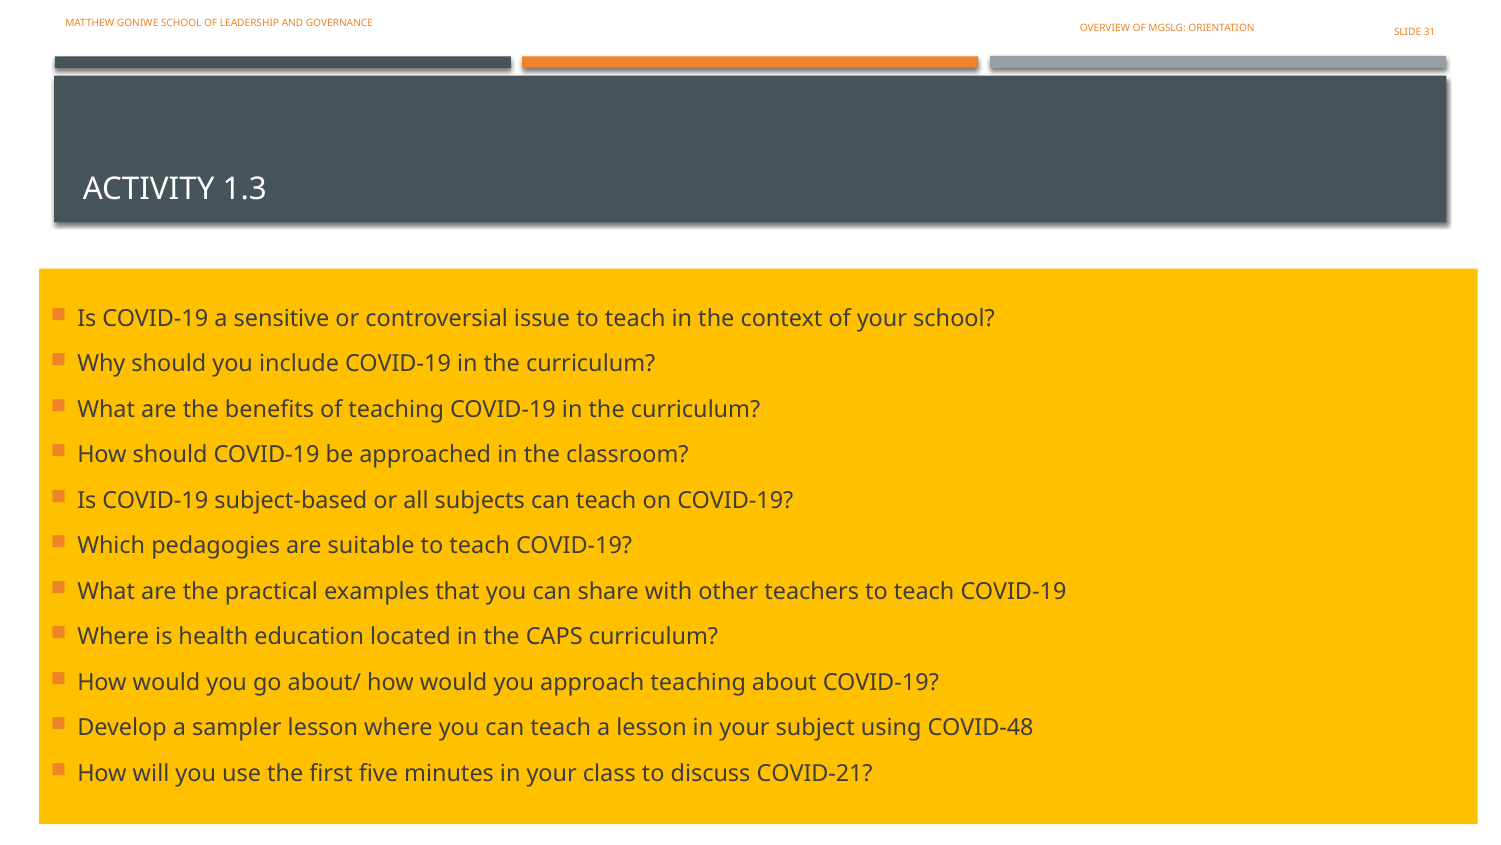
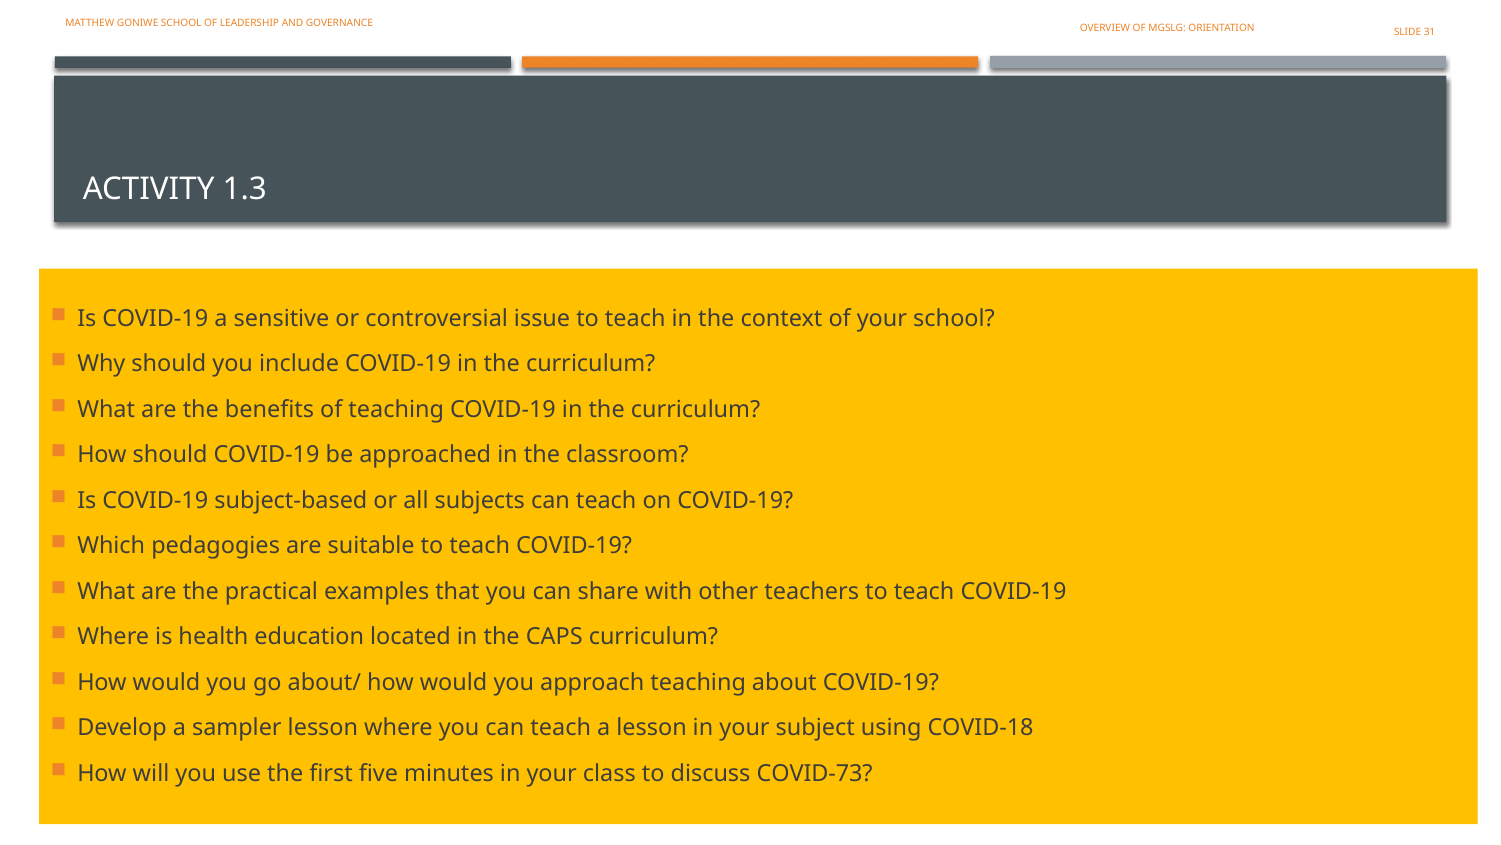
COVID-48: COVID-48 -> COVID-18
COVID-21: COVID-21 -> COVID-73
